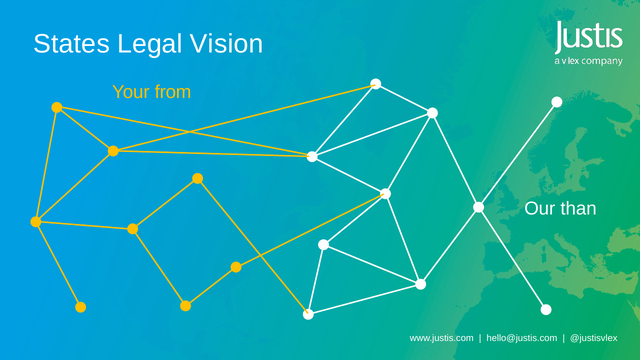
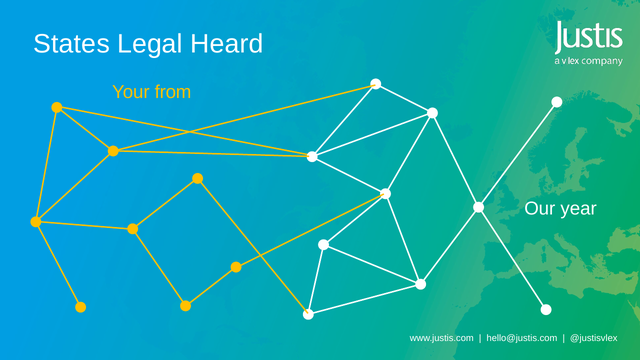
Vision: Vision -> Heard
than: than -> year
